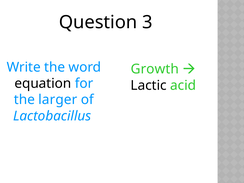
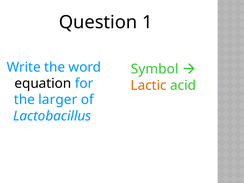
3: 3 -> 1
Growth: Growth -> Symbol
Lactic colour: black -> orange
